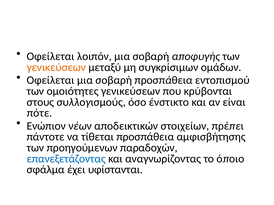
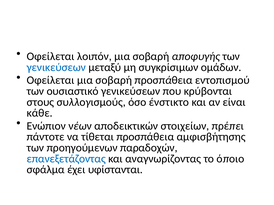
γενικεύσεων at (56, 67) colour: orange -> blue
ομοιότητες: ομοιότητες -> ουσιαστικό
πότε: πότε -> κάθε
